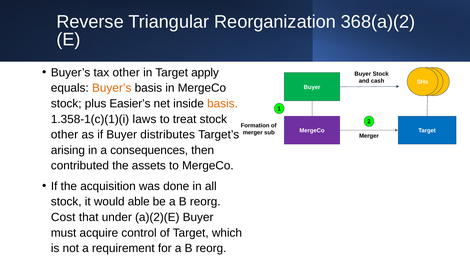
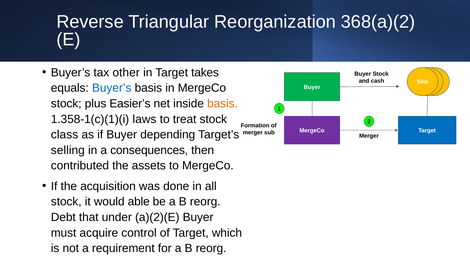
apply: apply -> takes
Buyer’s at (112, 88) colour: orange -> blue
other at (65, 134): other -> class
distributes: distributes -> depending
arising: arising -> selling
Cost: Cost -> Debt
